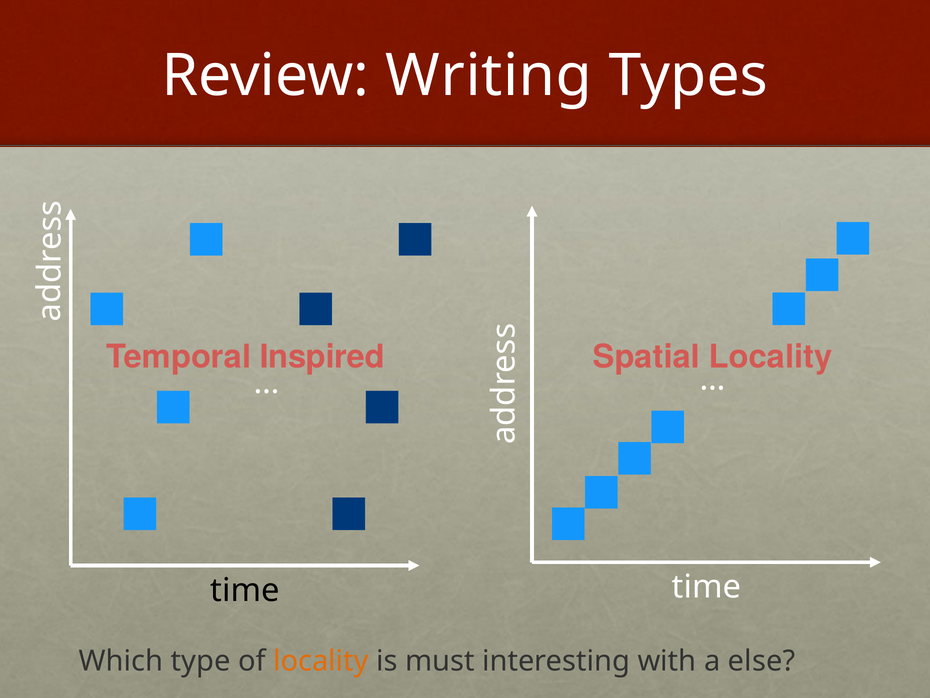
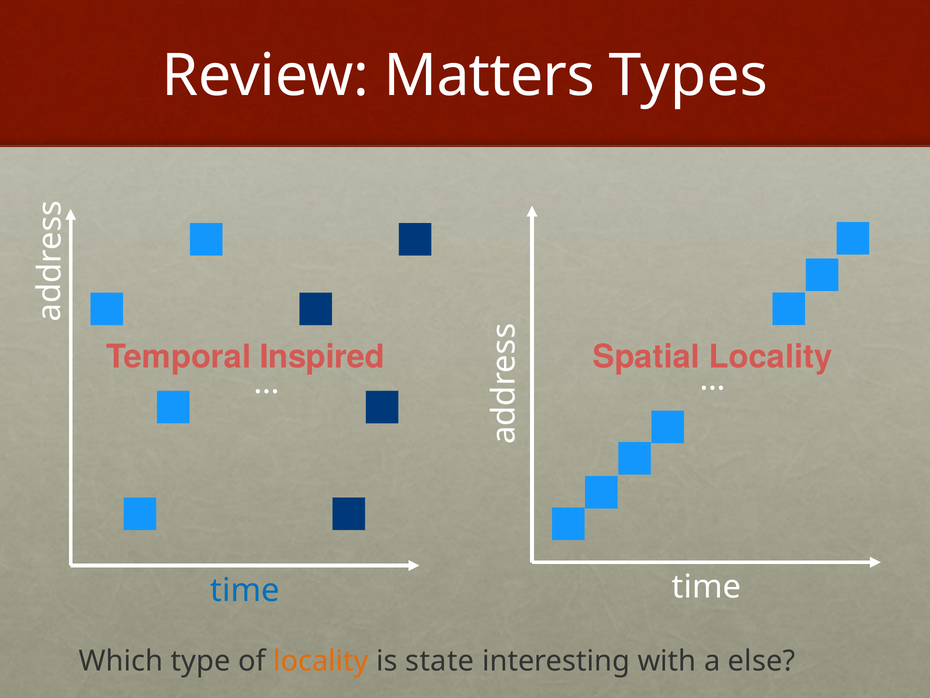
Writing: Writing -> Matters
time at (245, 590) colour: black -> blue
must: must -> state
